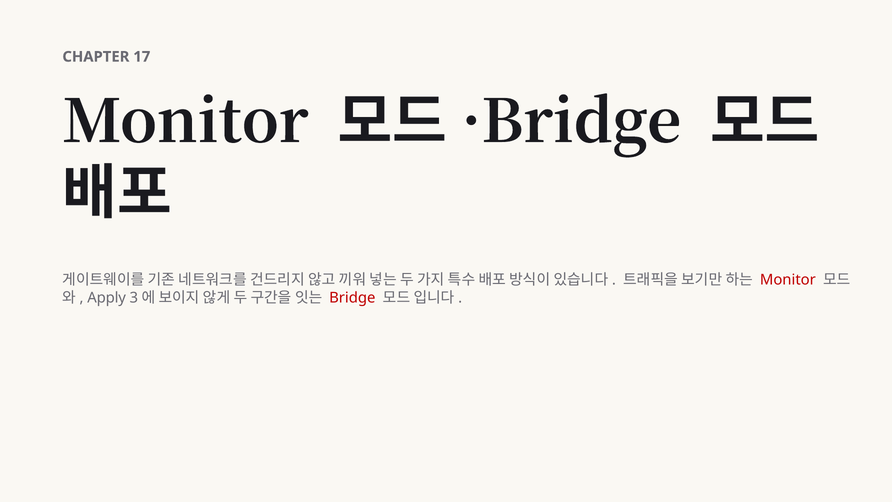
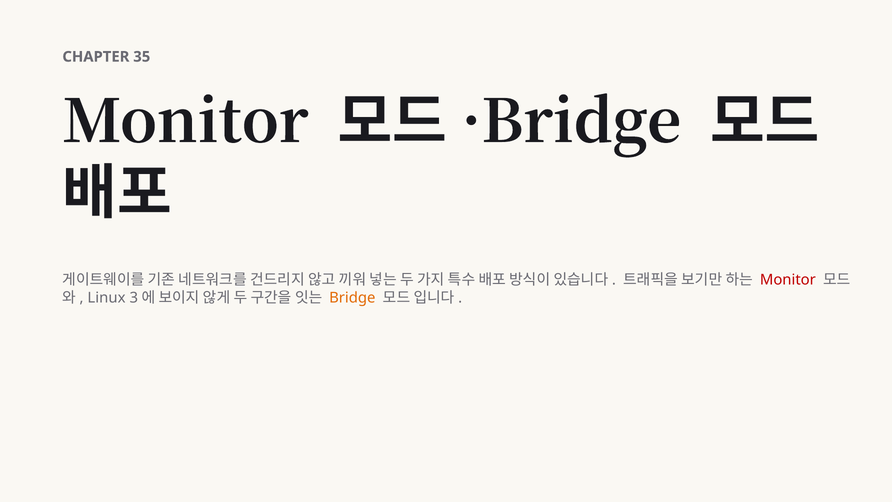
17: 17 -> 35
Apply: Apply -> Linux
Bridge colour: red -> orange
